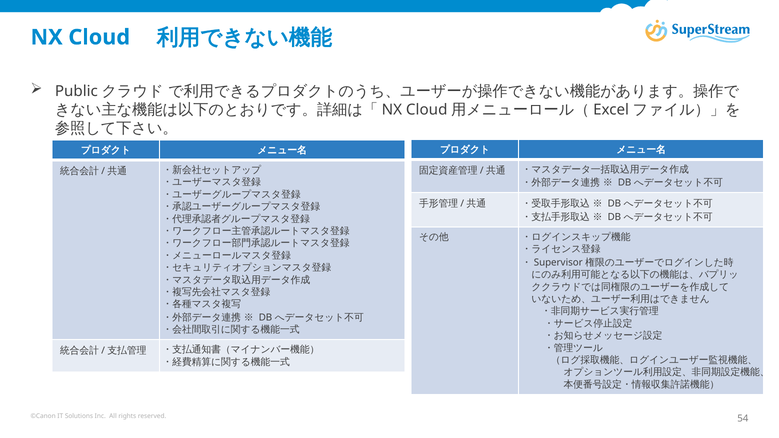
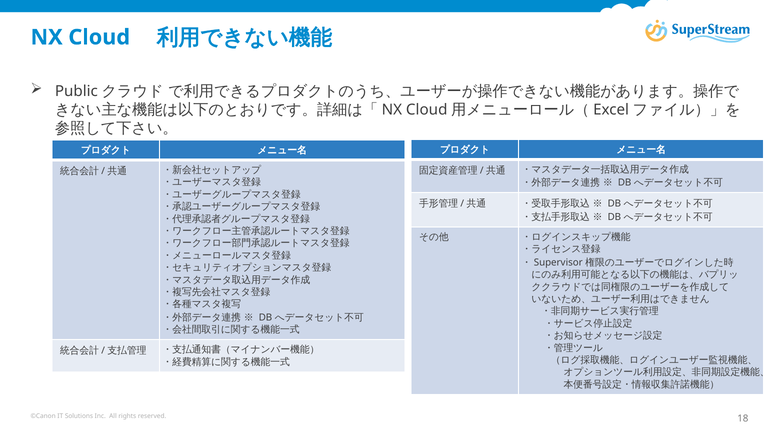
54: 54 -> 18
